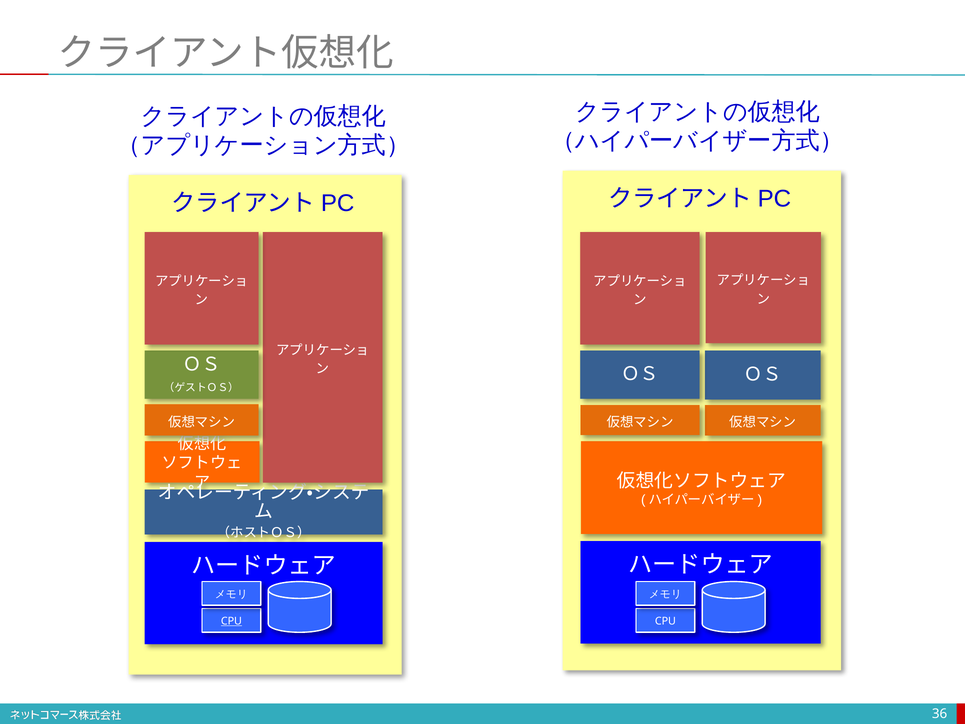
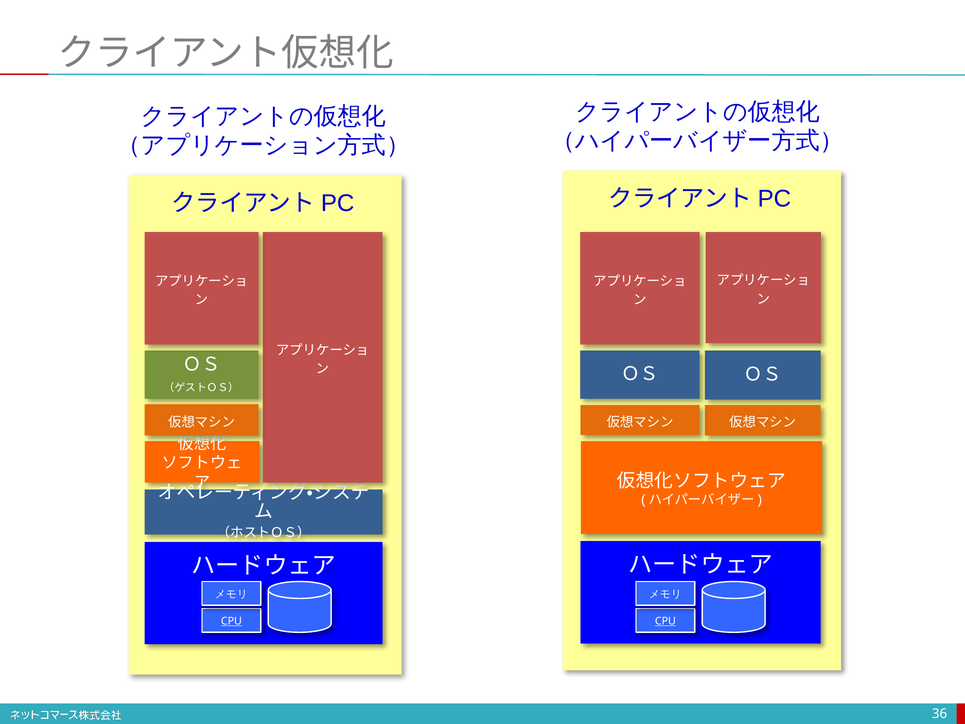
CPU at (665, 621) underline: none -> present
